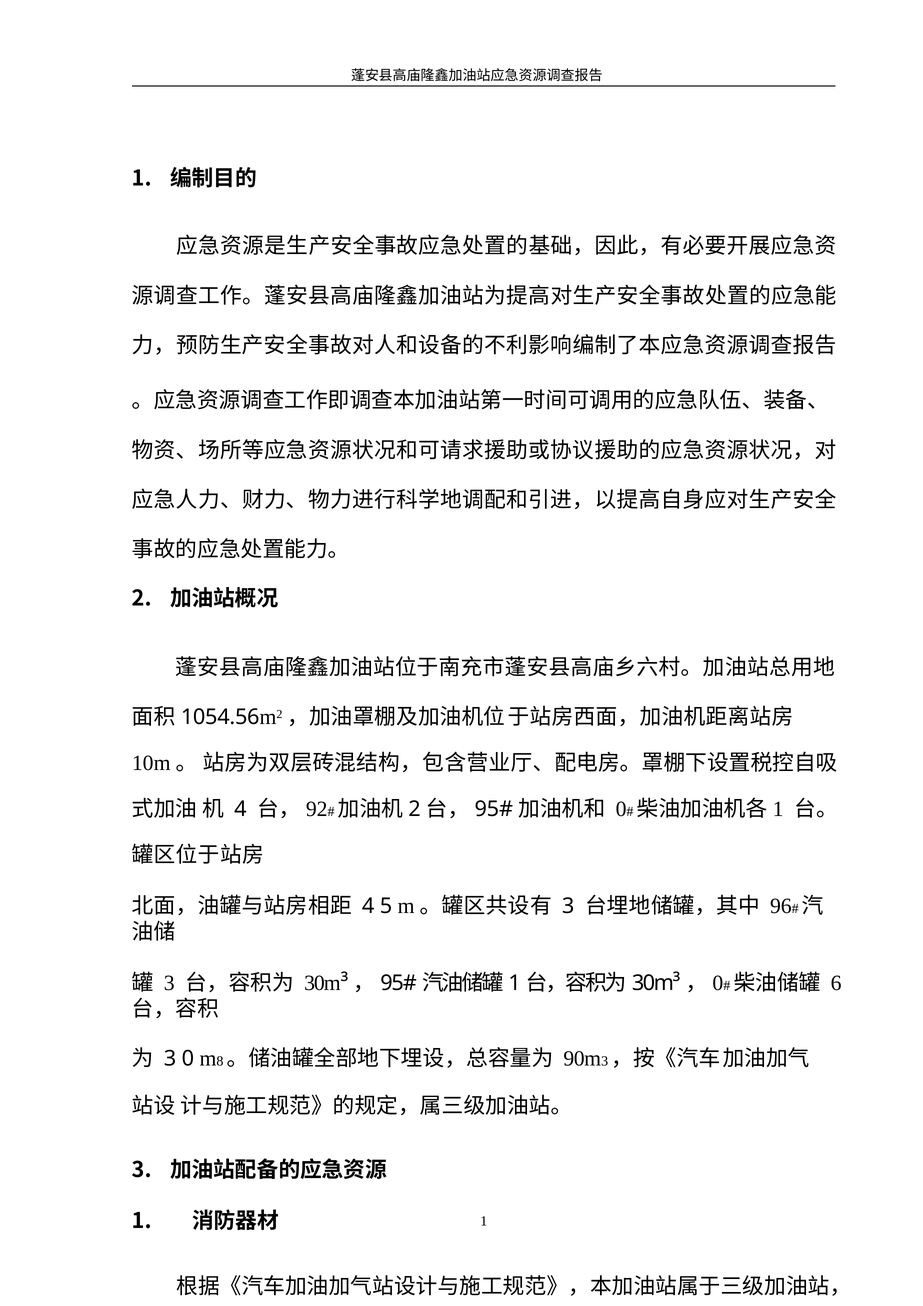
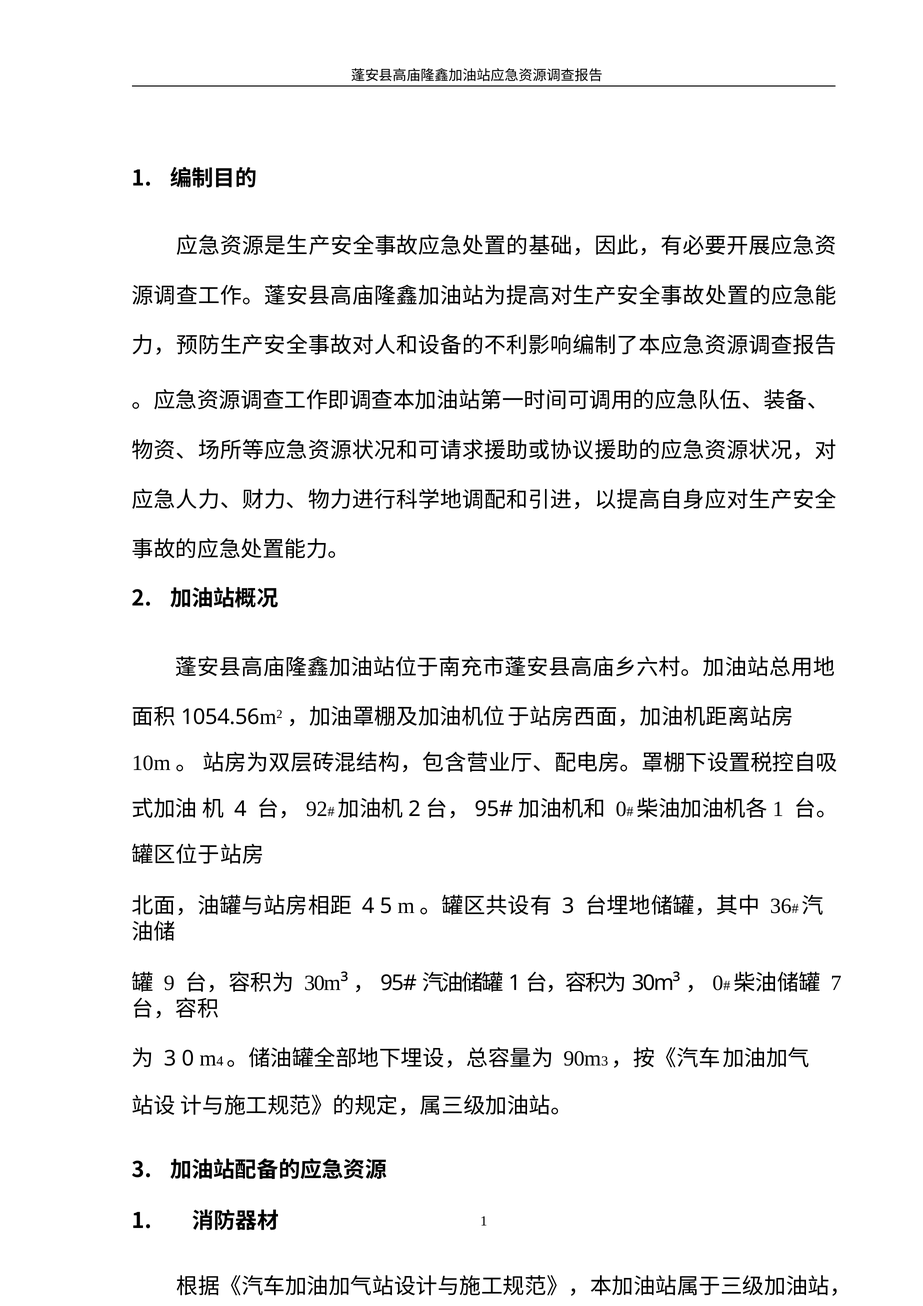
96: 96 -> 36
3 at (169, 983): 3 -> 9
6: 6 -> 7
8 at (220, 1061): 8 -> 4
